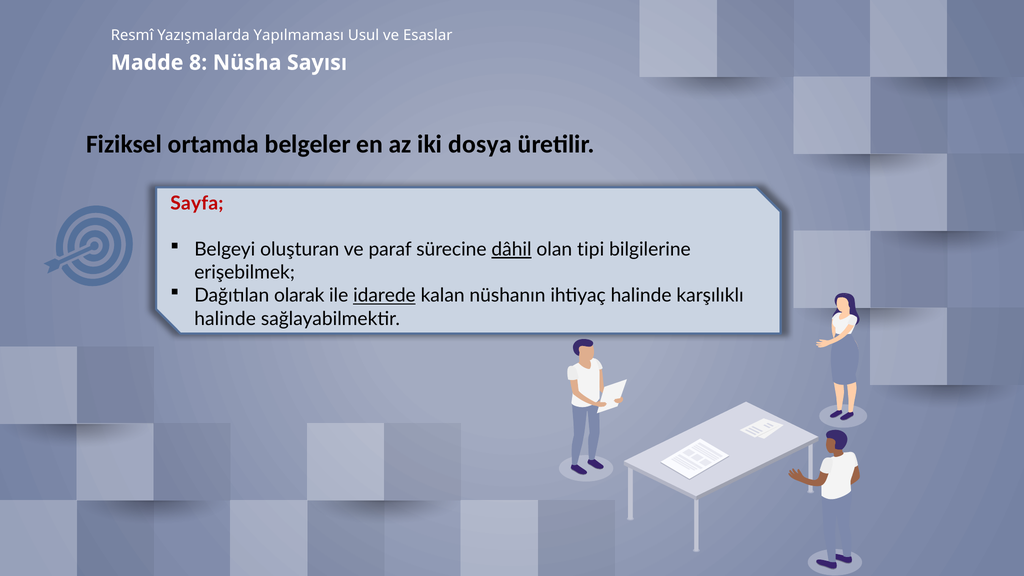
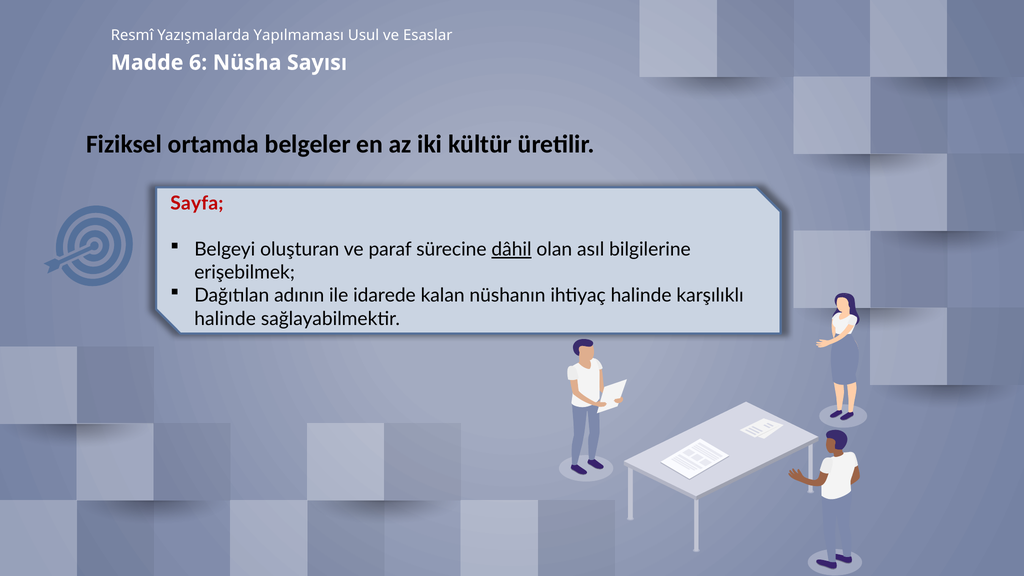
8: 8 -> 6
dosya: dosya -> kültür
tipi: tipi -> asıl
olarak: olarak -> adının
idarede underline: present -> none
